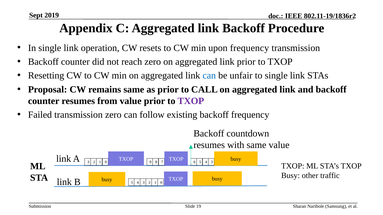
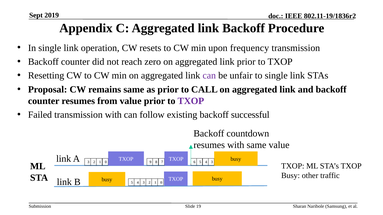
can at (209, 76) colour: blue -> purple
transmission zero: zero -> with
backoff frequency: frequency -> successful
